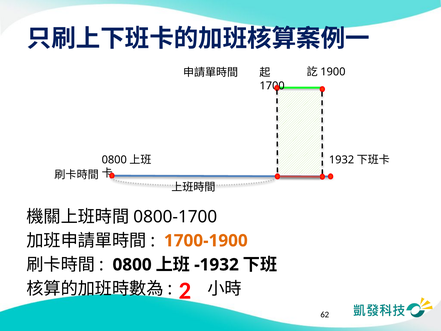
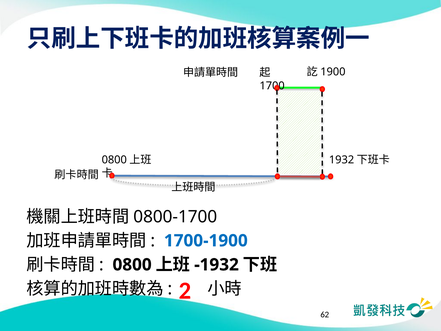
1700-1900 colour: orange -> blue
